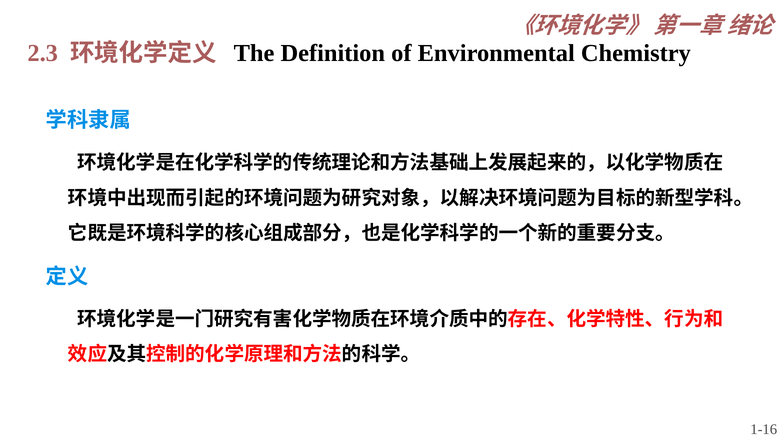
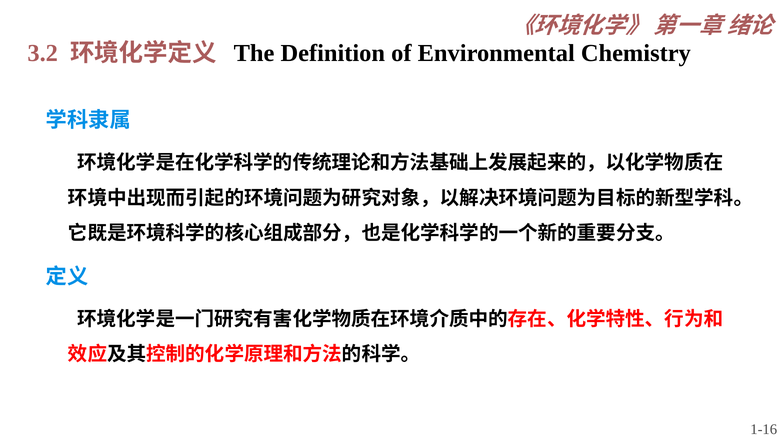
2.3: 2.3 -> 3.2
